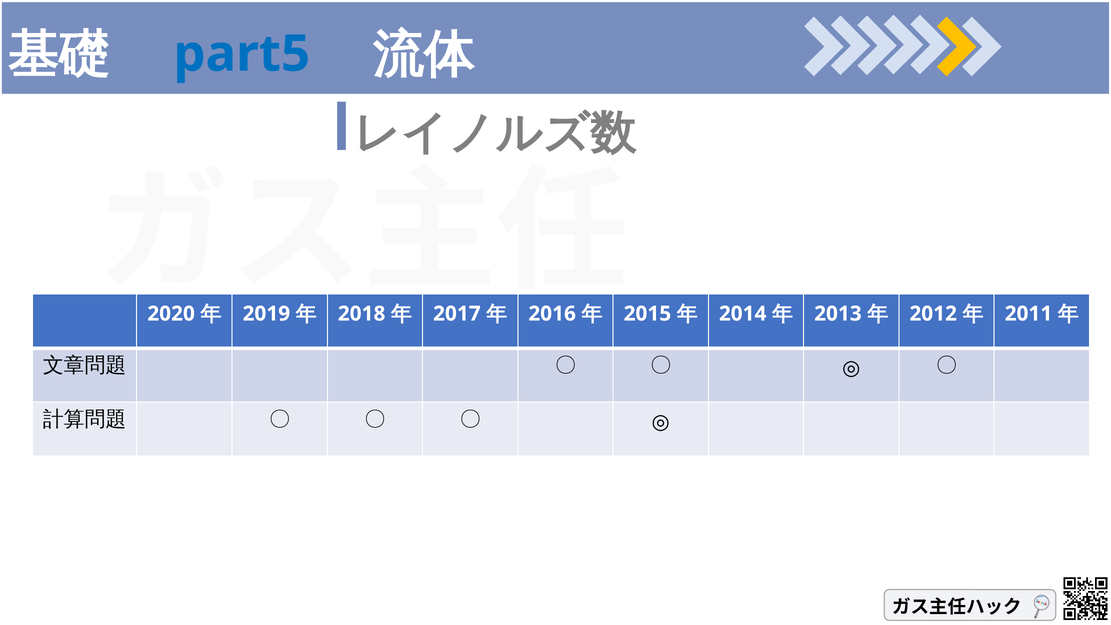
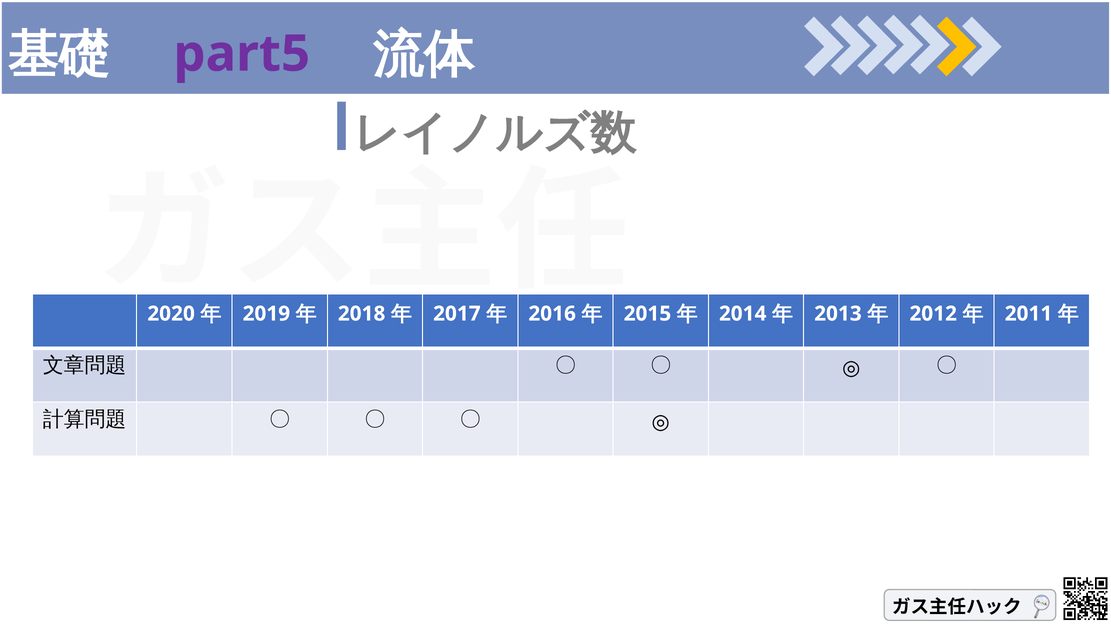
part5 colour: blue -> purple
